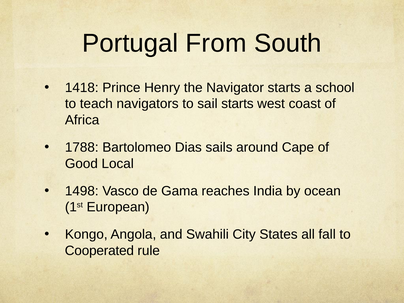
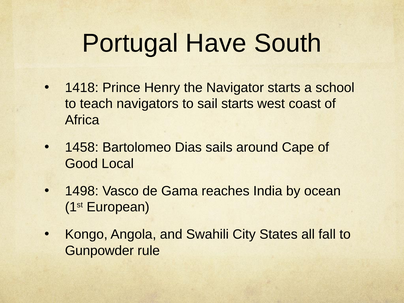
From: From -> Have
1788: 1788 -> 1458
Cooperated: Cooperated -> Gunpowder
